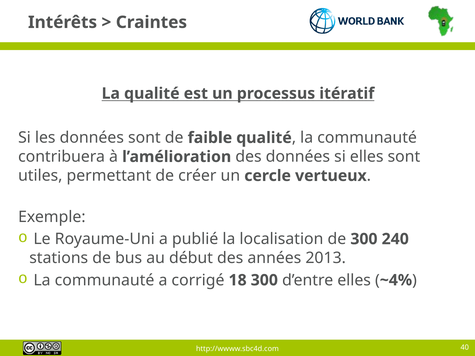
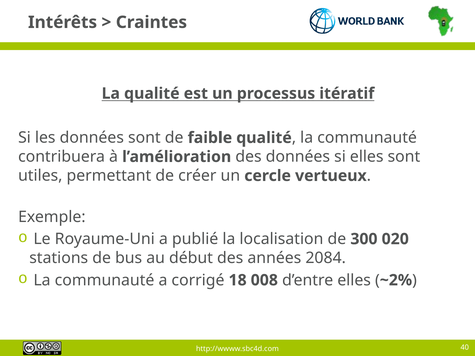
240: 240 -> 020
2013: 2013 -> 2084
18 300: 300 -> 008
~4%: ~4% -> ~2%
